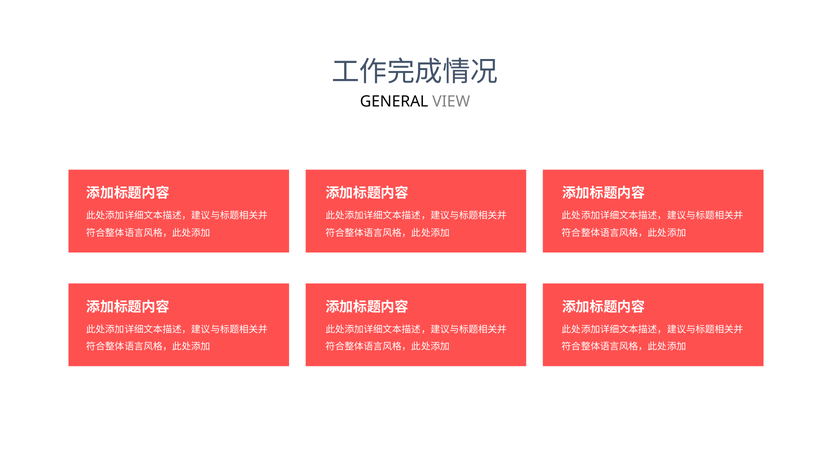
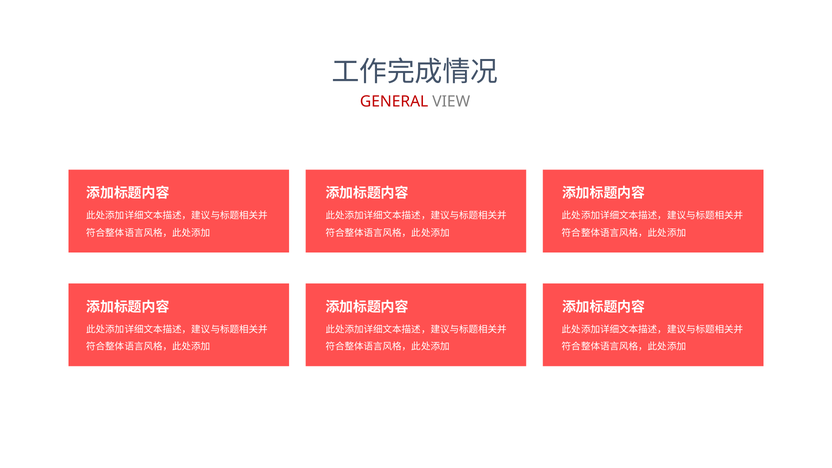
GENERAL colour: black -> red
